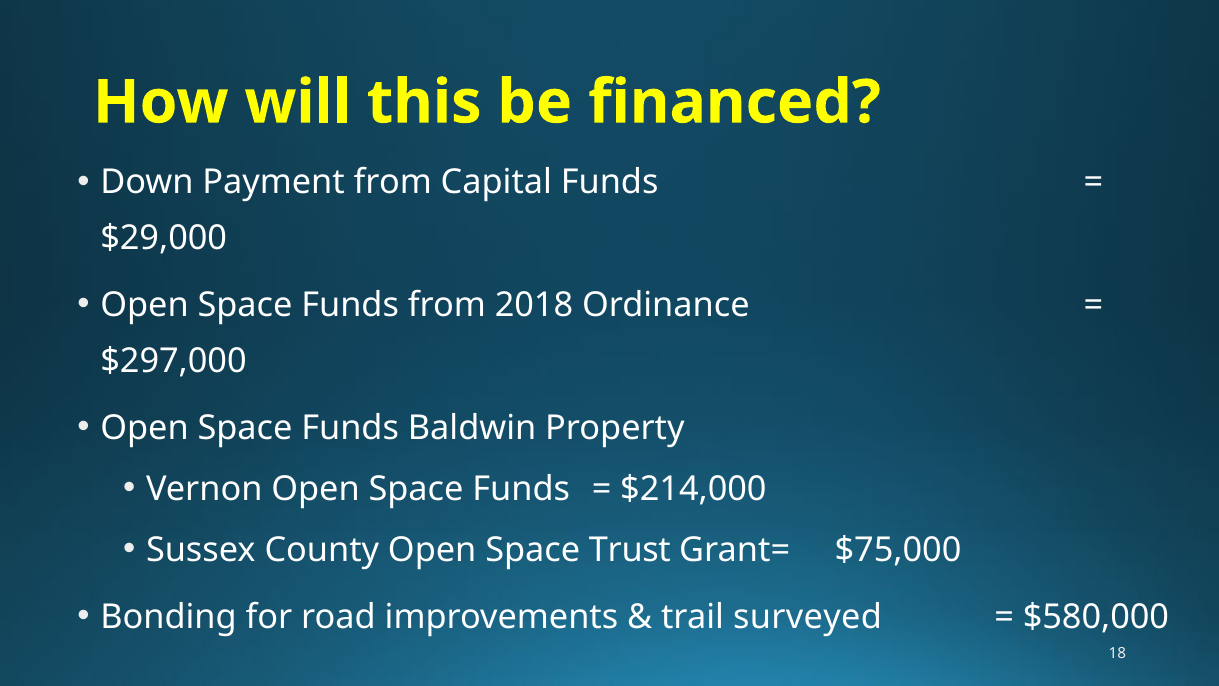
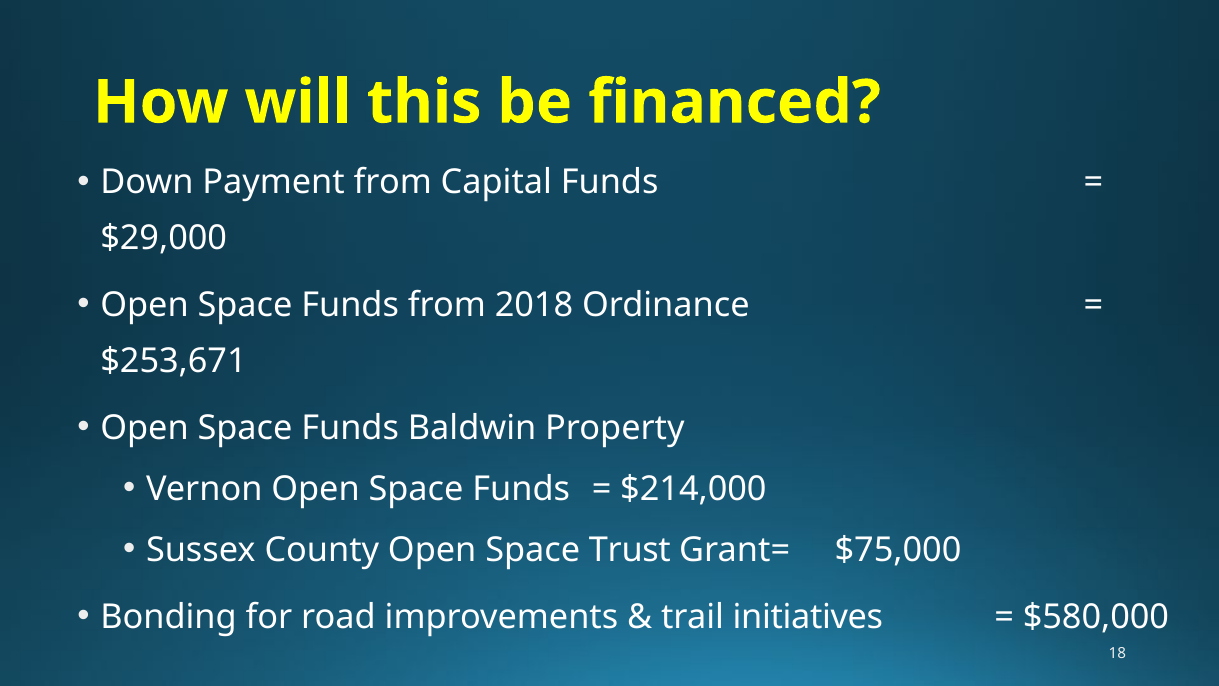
$297,000: $297,000 -> $253,671
surveyed: surveyed -> initiatives
